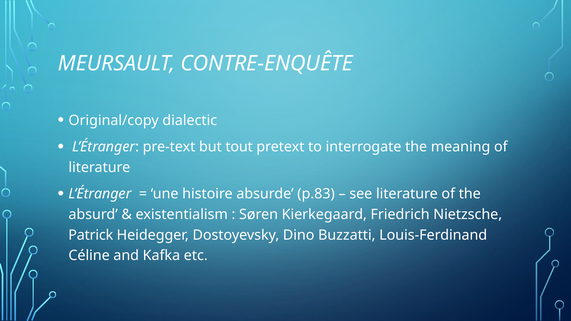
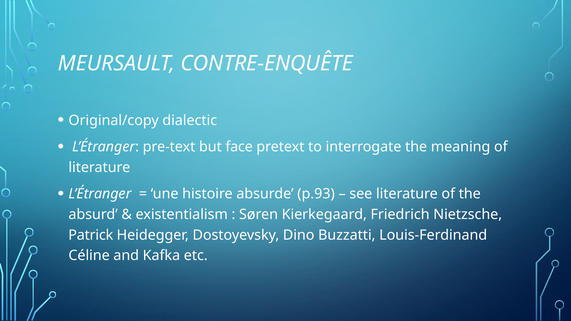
tout: tout -> face
p.83: p.83 -> p.93
